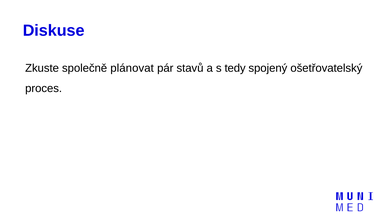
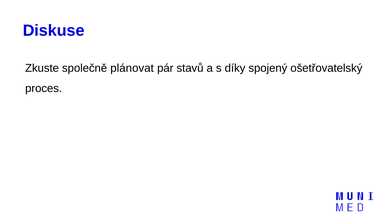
tedy: tedy -> díky
